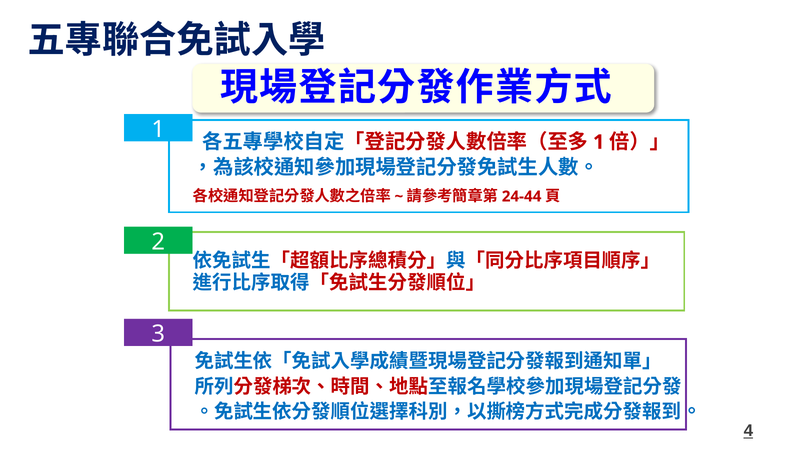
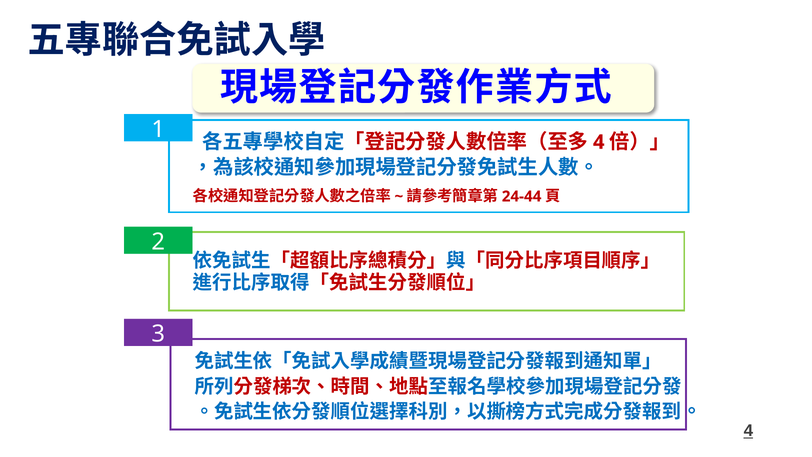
1 at (599, 142): 1 -> 4
